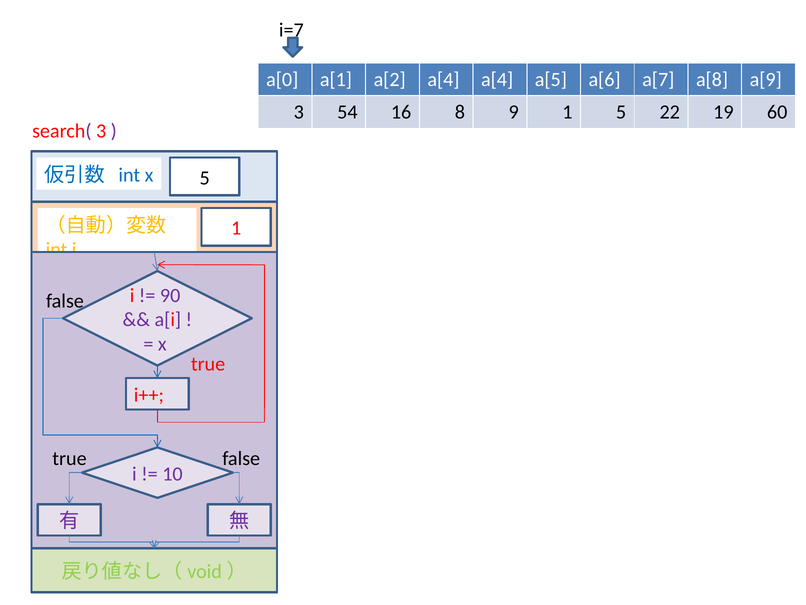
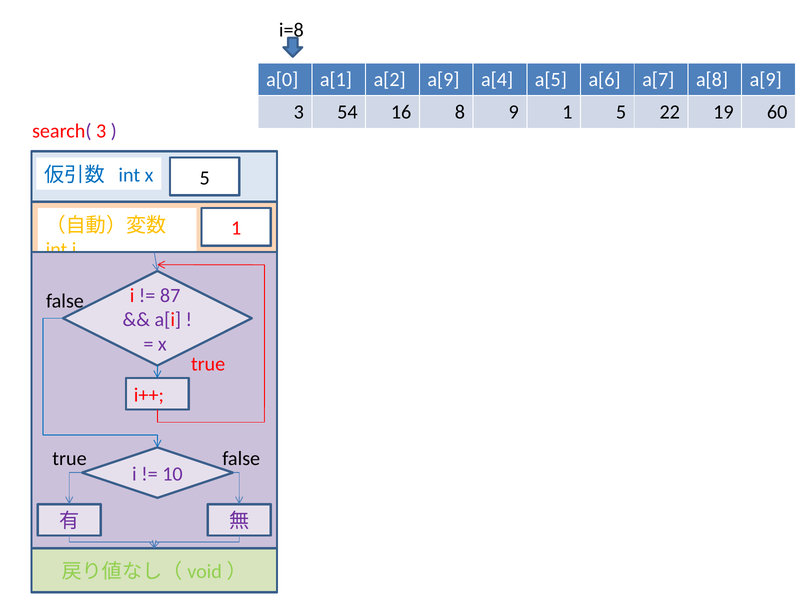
i=7: i=7 -> i=8
a[2 a[4: a[4 -> a[9
90: 90 -> 87
